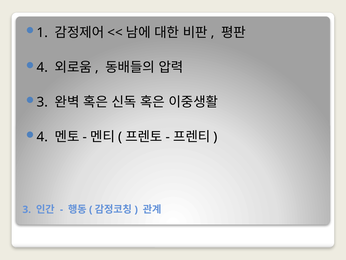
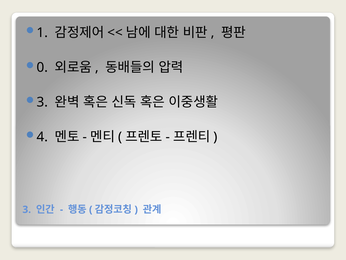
4 at (42, 67): 4 -> 0
